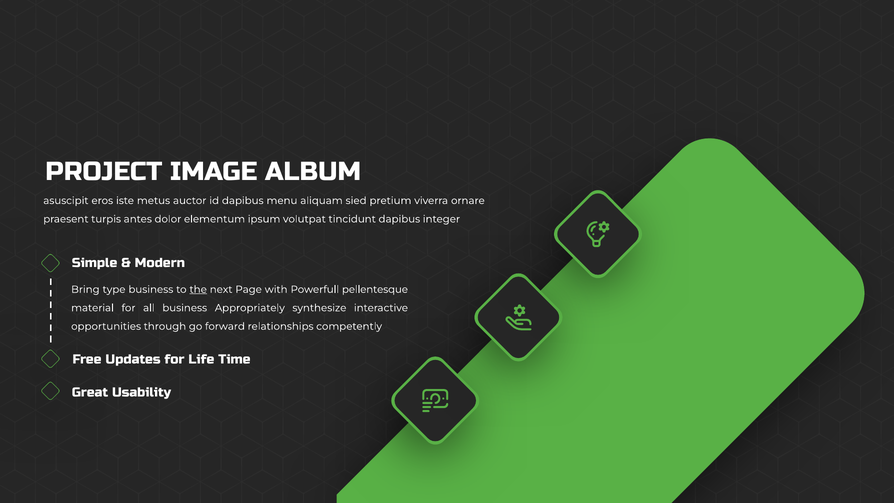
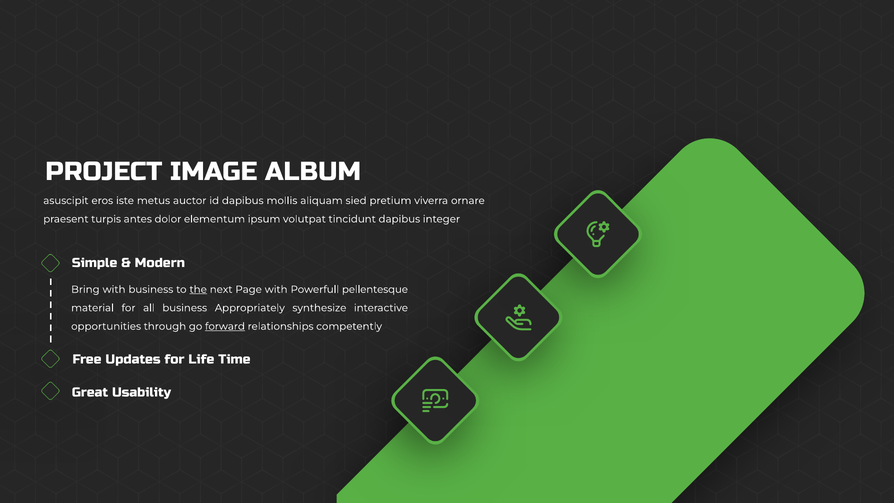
menu: menu -> mollis
Bring type: type -> with
forward underline: none -> present
